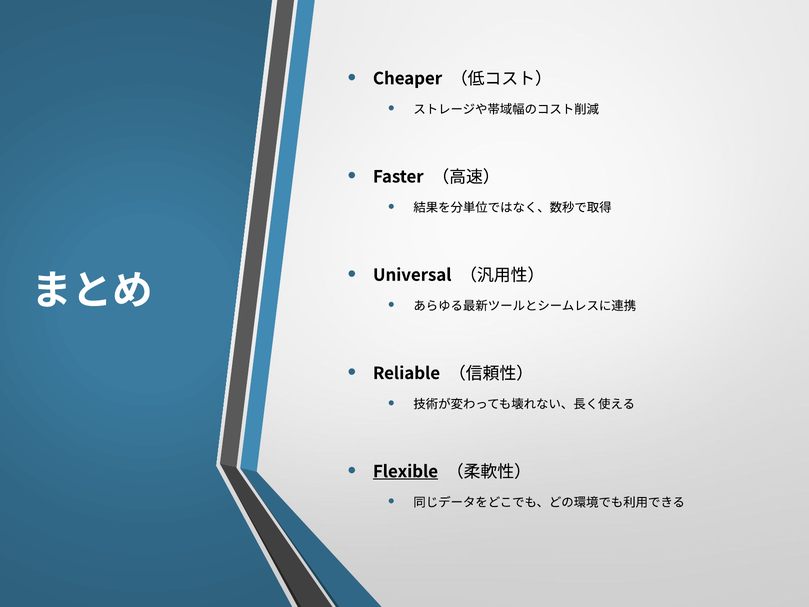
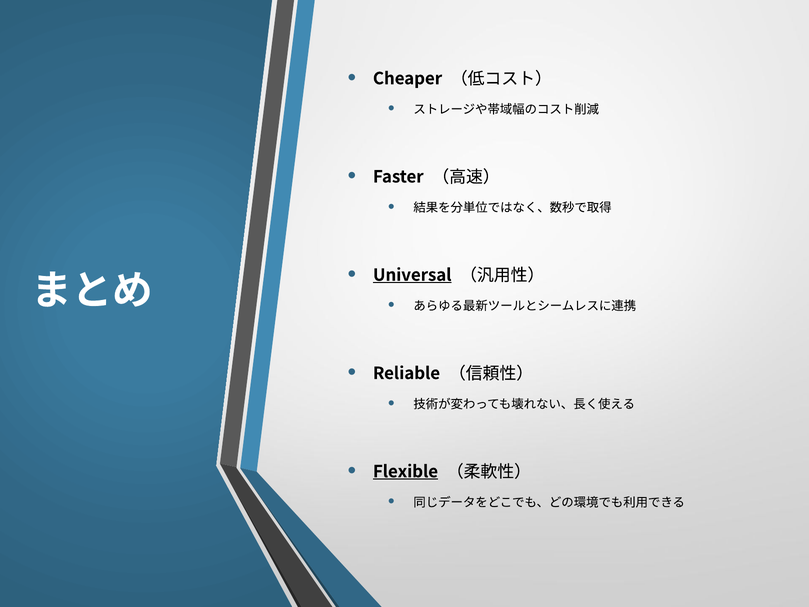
Universal underline: none -> present
